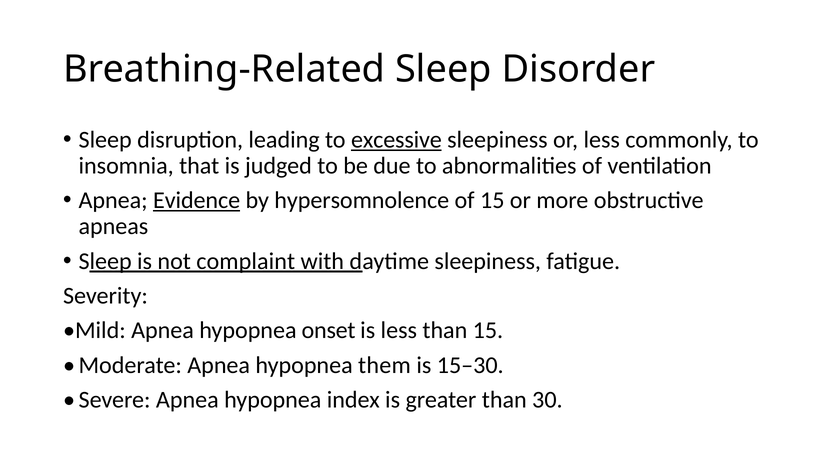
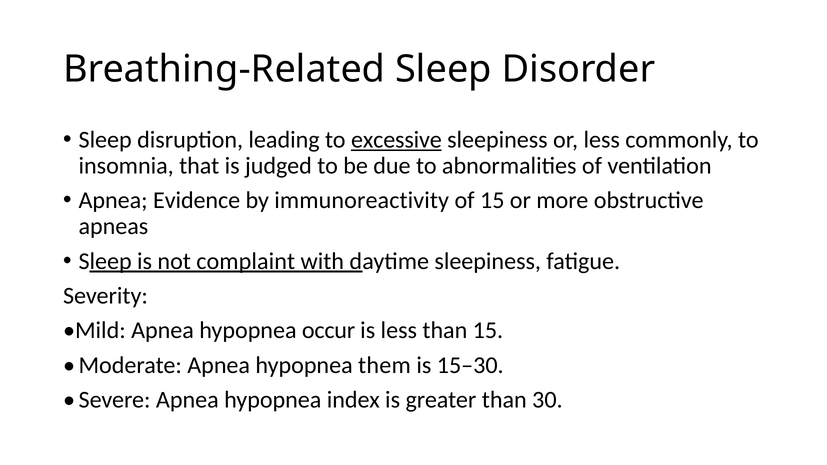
Evidence underline: present -> none
hypersomnolence: hypersomnolence -> immunoreactivity
onset: onset -> occur
